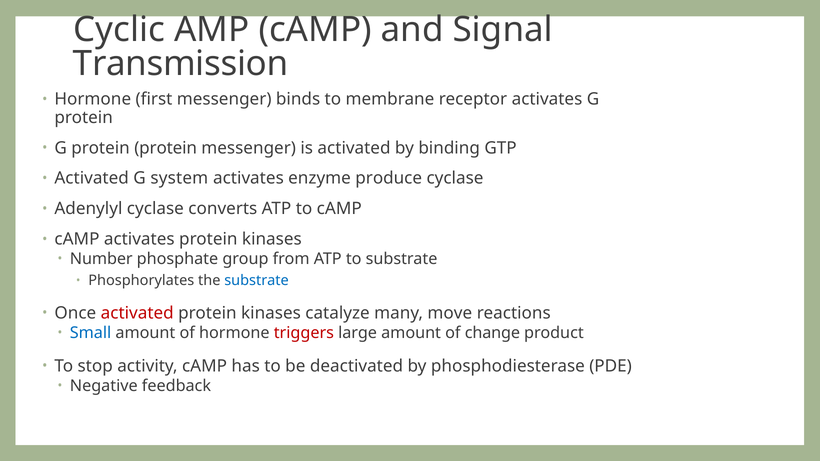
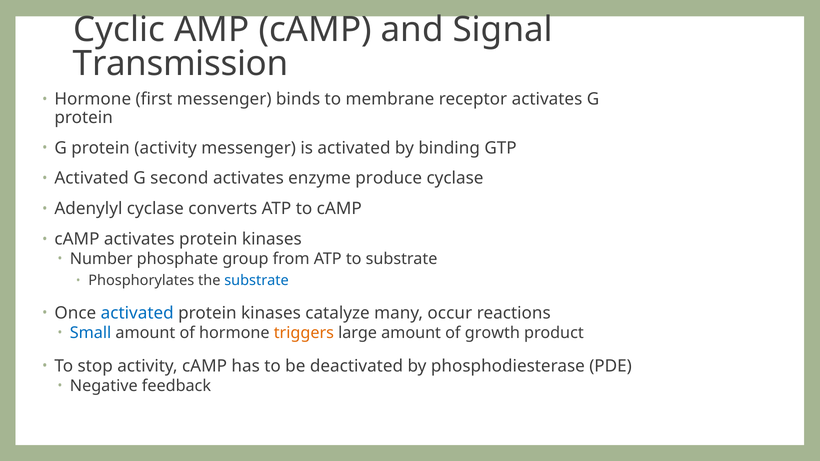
protein protein: protein -> activity
system: system -> second
activated at (137, 313) colour: red -> blue
move: move -> occur
triggers colour: red -> orange
change: change -> growth
